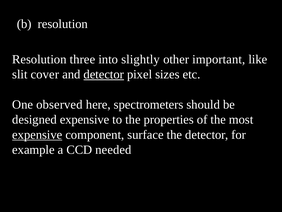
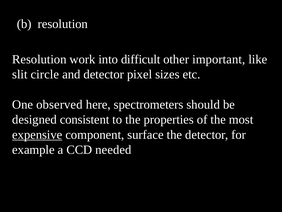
three: three -> work
slightly: slightly -> difficult
cover: cover -> circle
detector at (104, 74) underline: present -> none
designed expensive: expensive -> consistent
